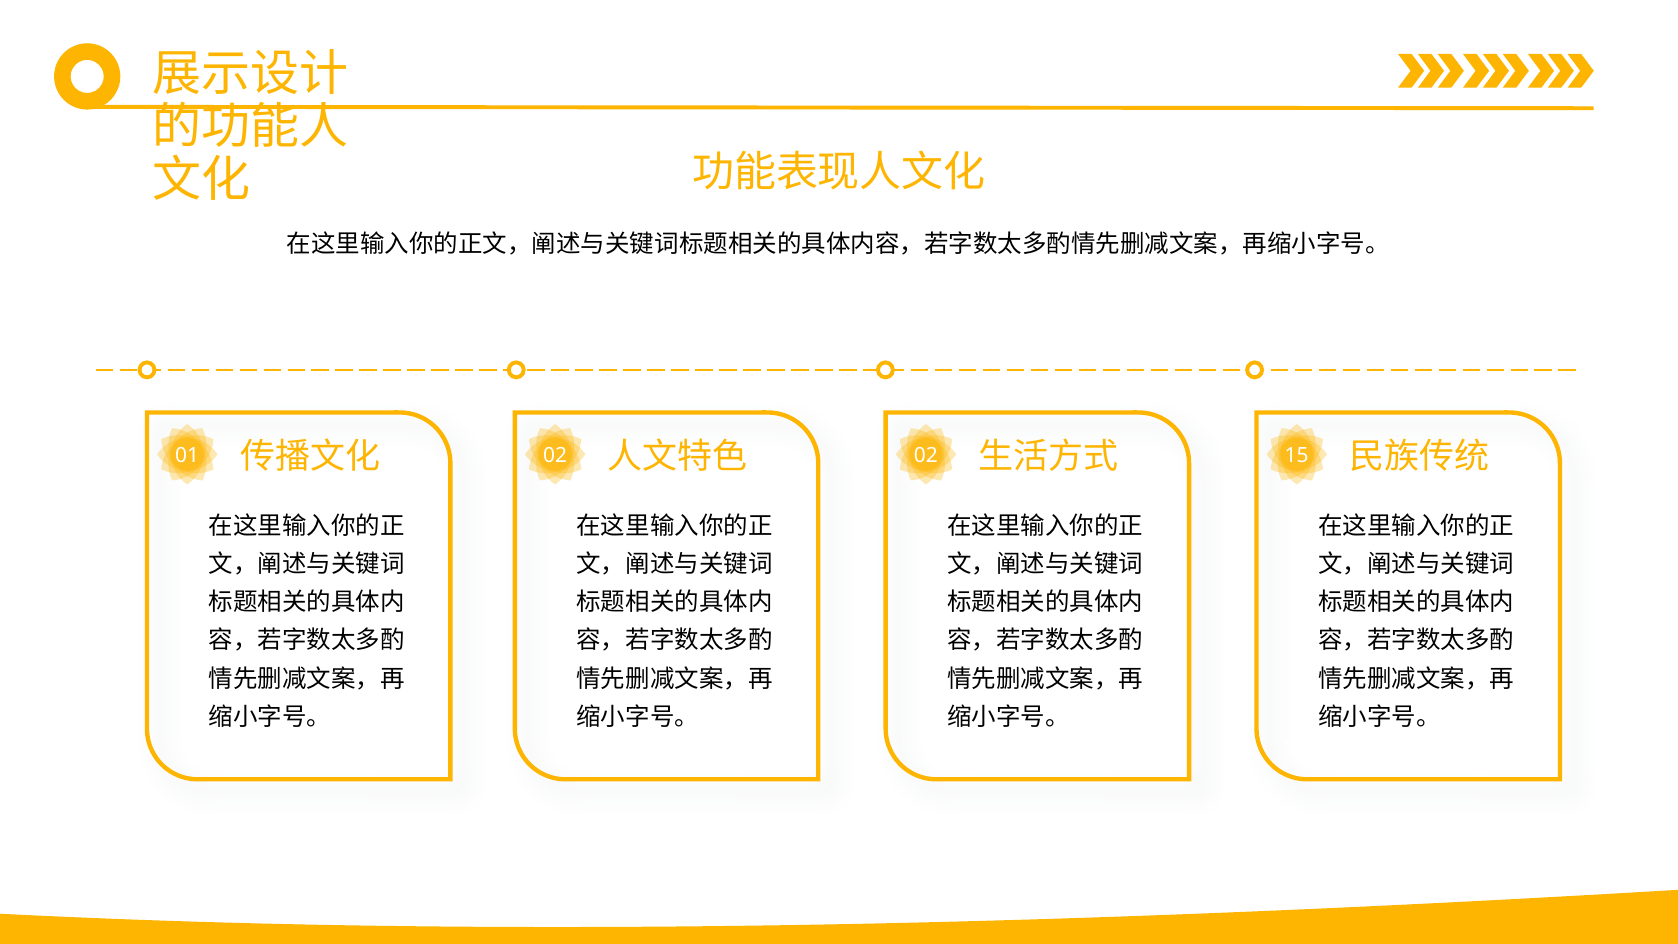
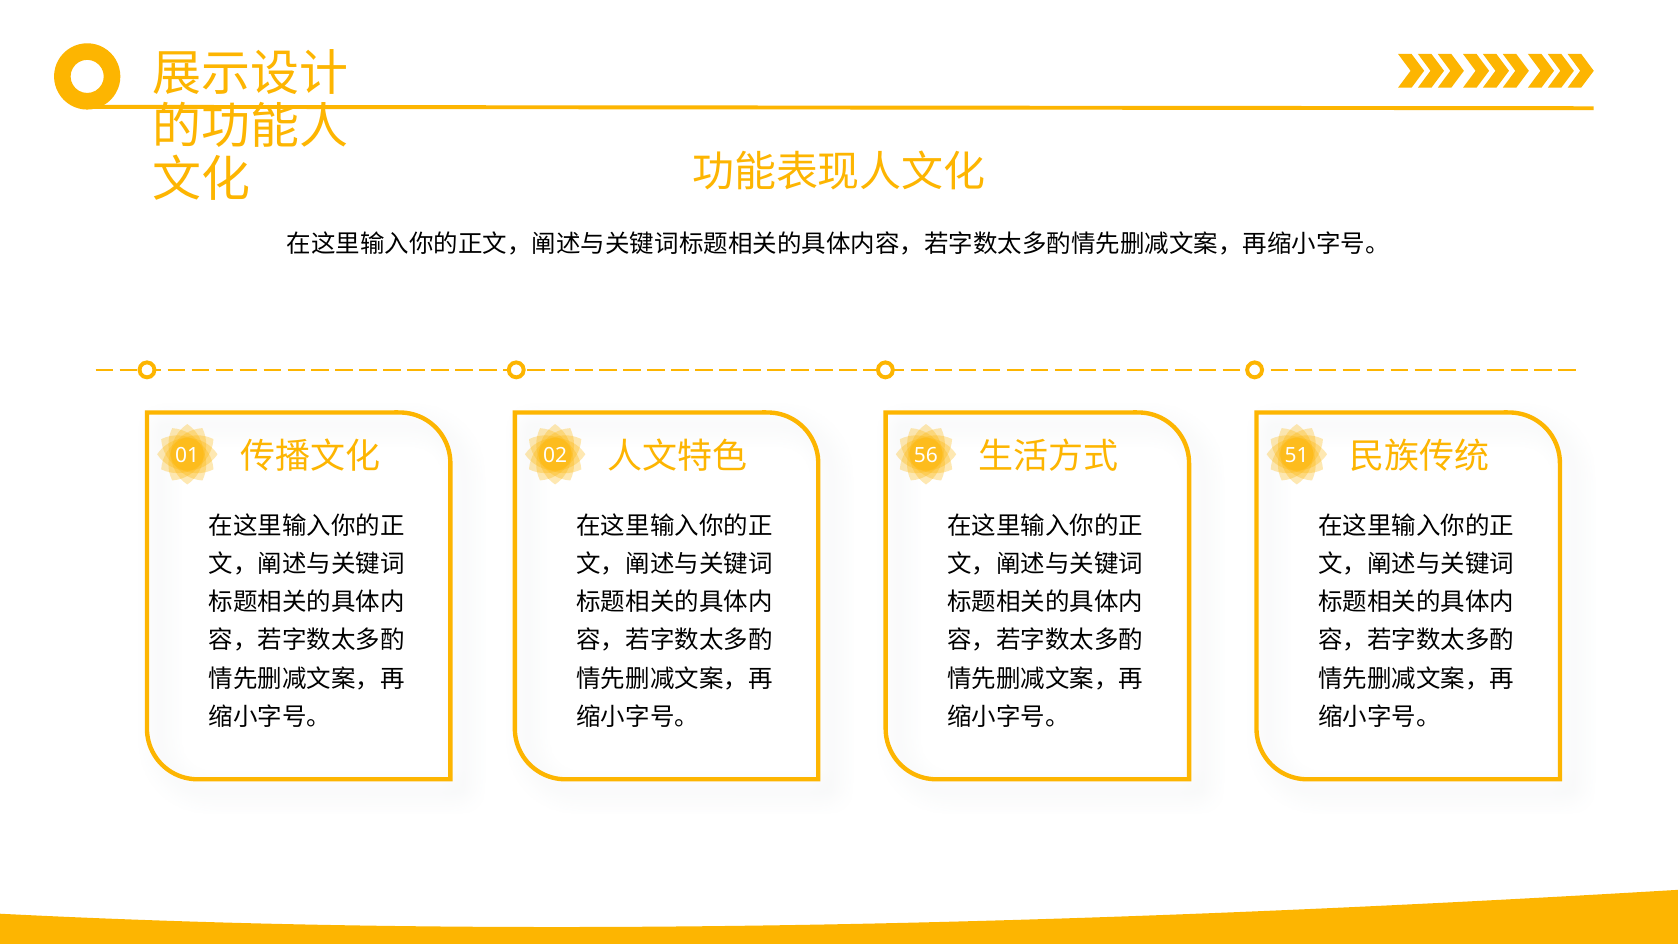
02 at (926, 455): 02 -> 56
15: 15 -> 51
